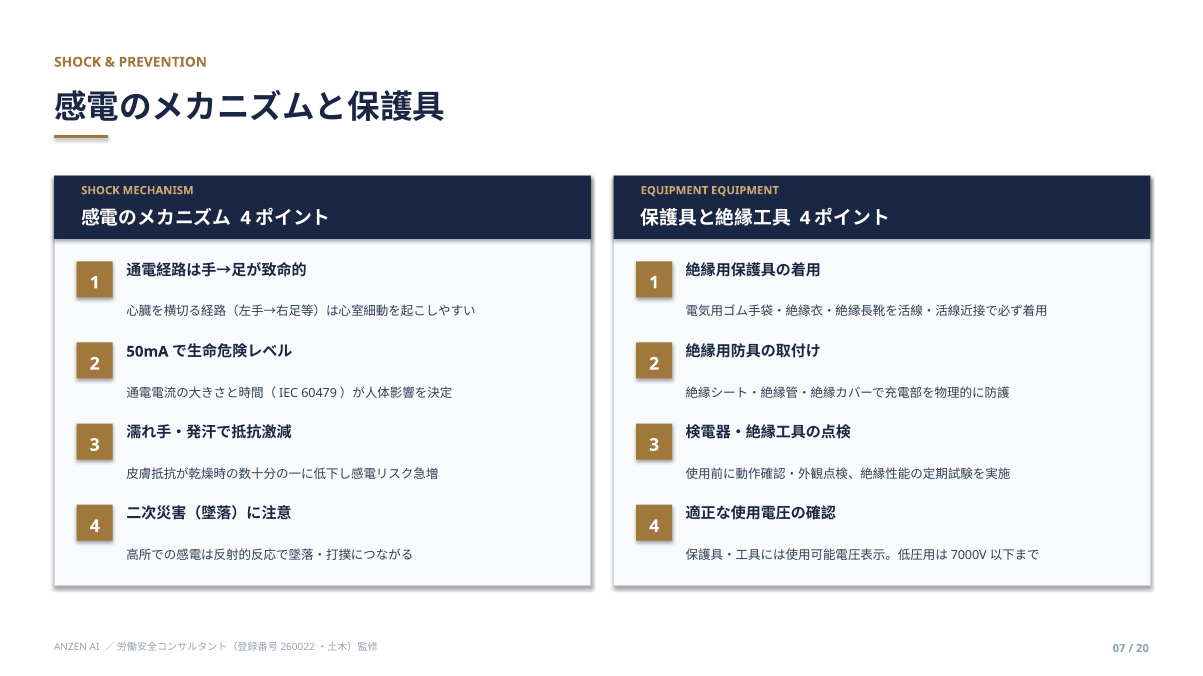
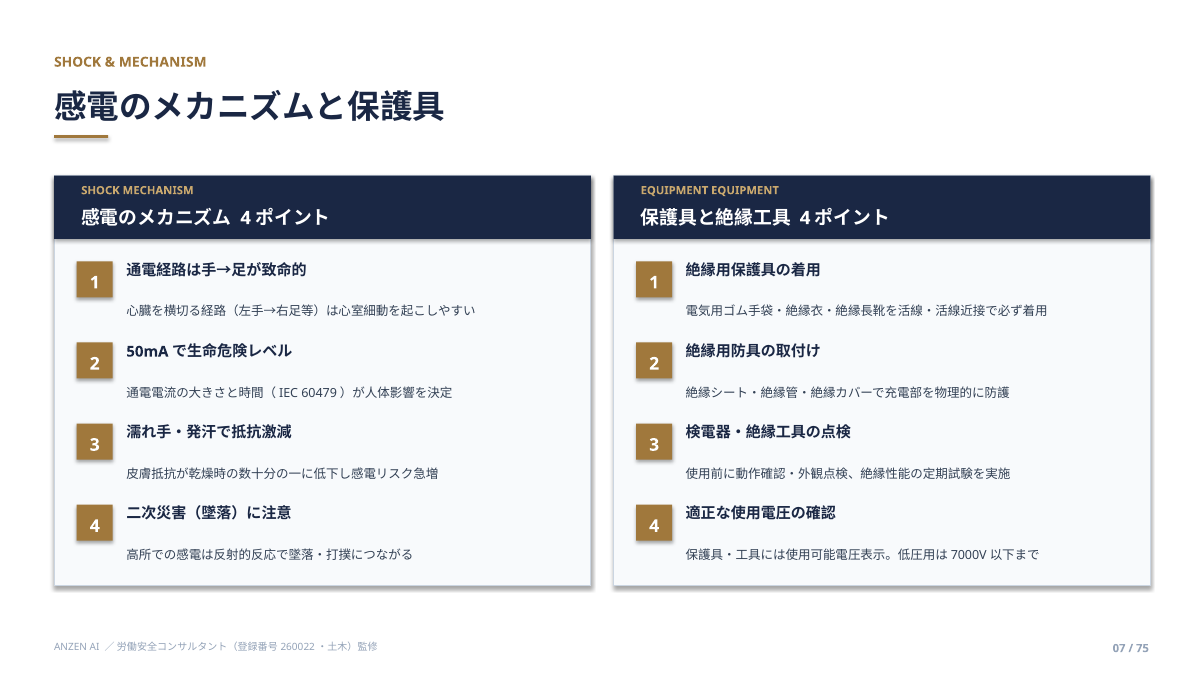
PREVENTION at (163, 62): PREVENTION -> MECHANISM
20: 20 -> 75
